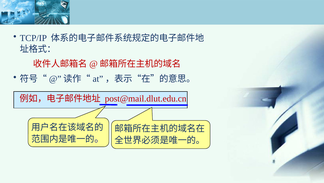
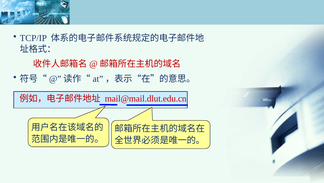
post@mail.dlut.edu.cn: post@mail.dlut.edu.cn -> mail@mail.dlut.edu.cn
